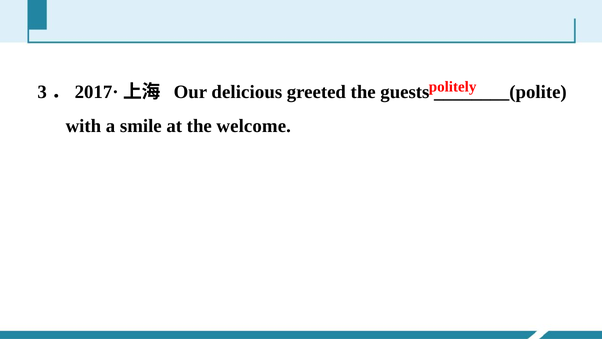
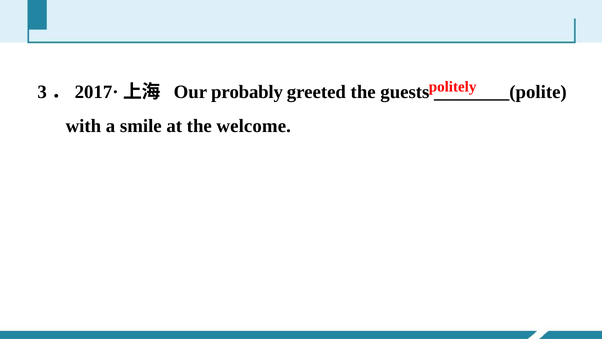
delicious: delicious -> probably
